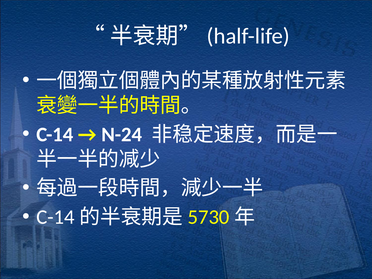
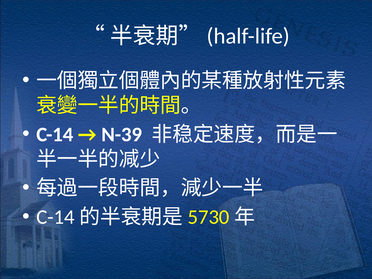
N-24: N-24 -> N-39
